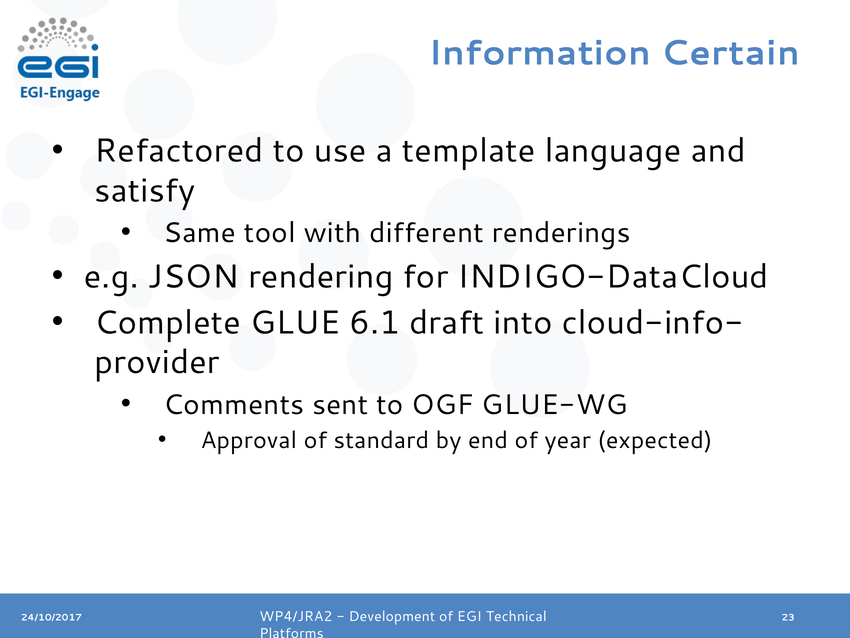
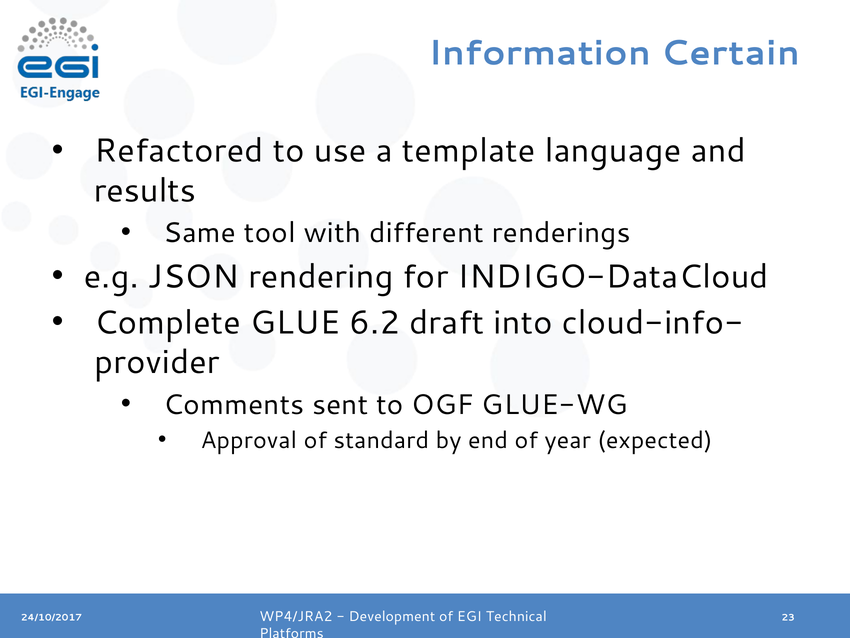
satisfy: satisfy -> results
6.1: 6.1 -> 6.2
